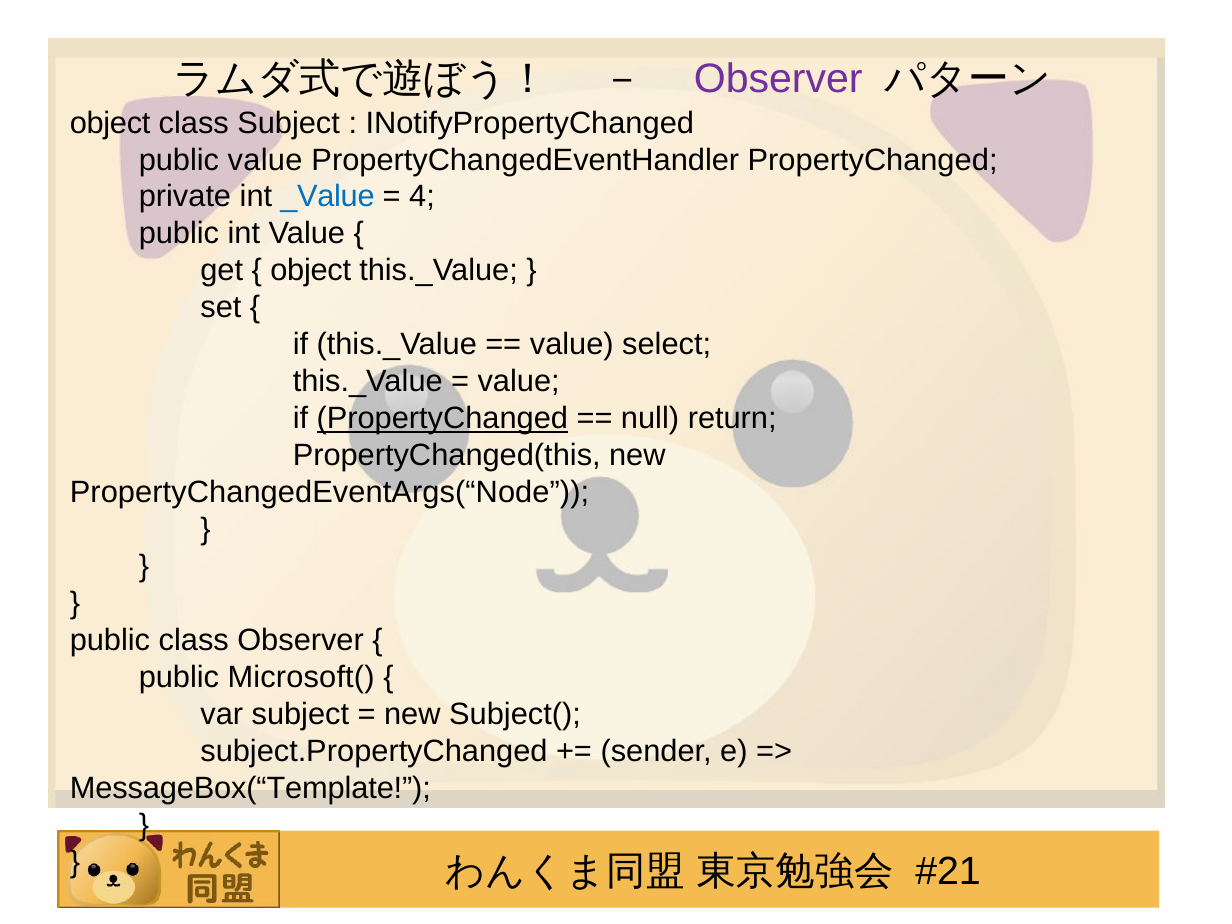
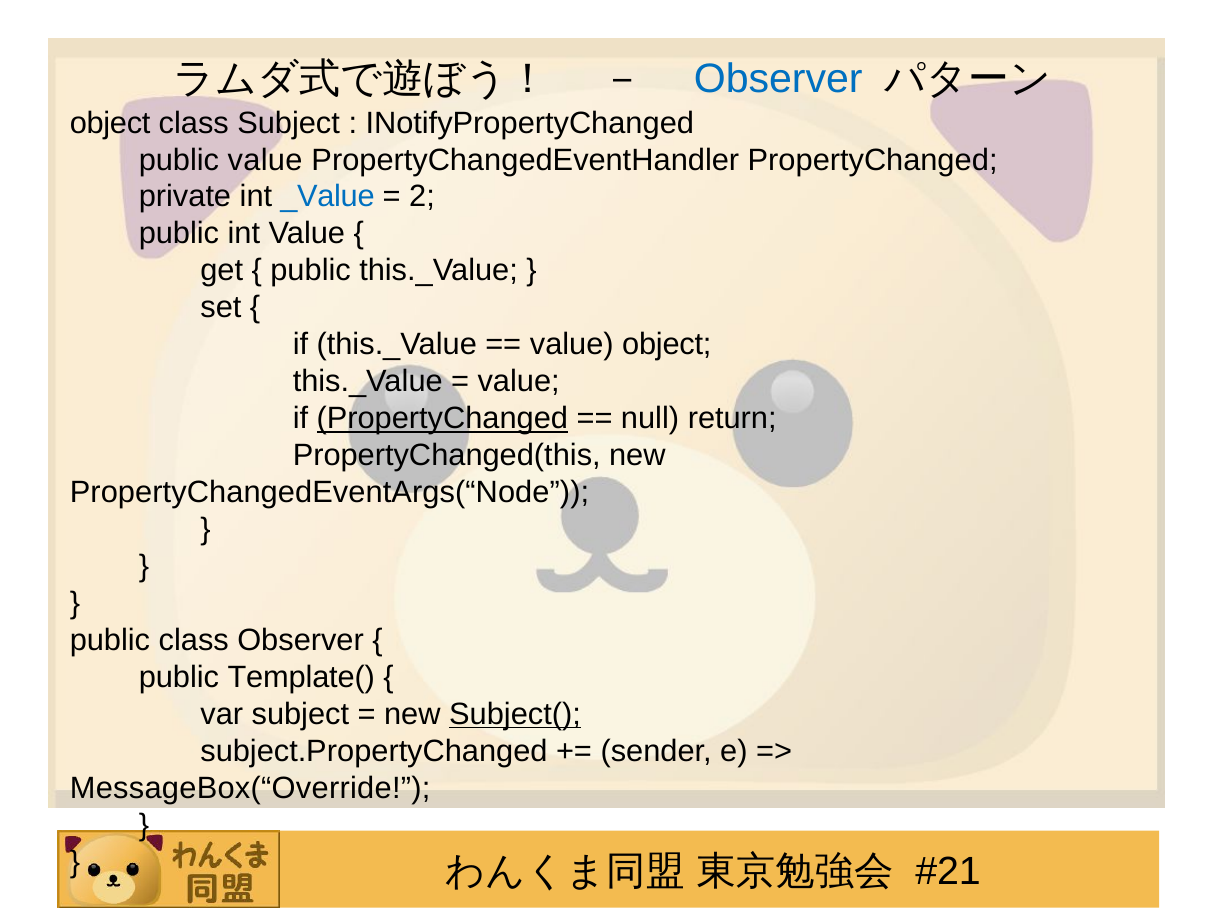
Observer at (778, 79) colour: purple -> blue
4: 4 -> 2
object at (311, 271): object -> public
value select: select -> object
Microsoft(: Microsoft( -> Template(
Subject( underline: none -> present
MessageBox(“Template: MessageBox(“Template -> MessageBox(“Override
